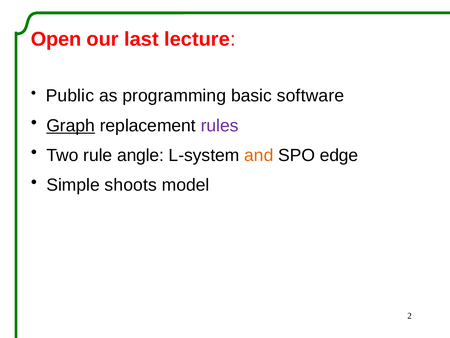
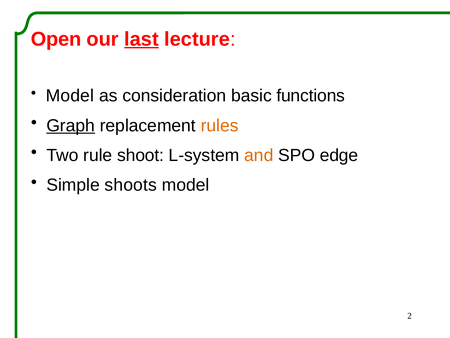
last underline: none -> present
Public at (70, 96): Public -> Model
programming: programming -> consideration
software: software -> functions
rules colour: purple -> orange
angle: angle -> shoot
